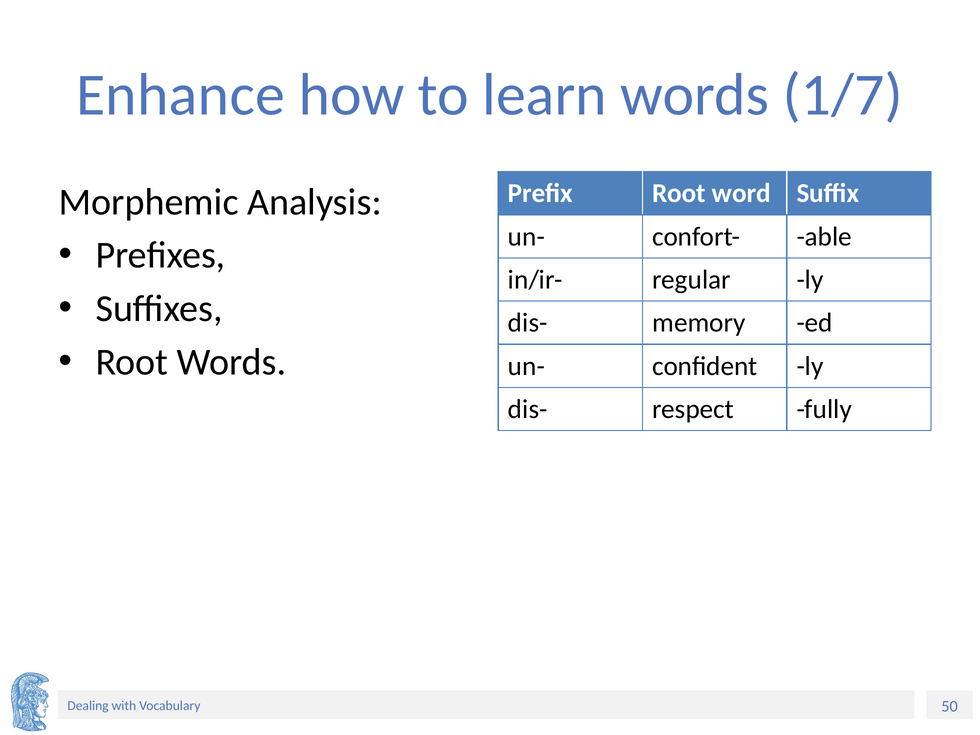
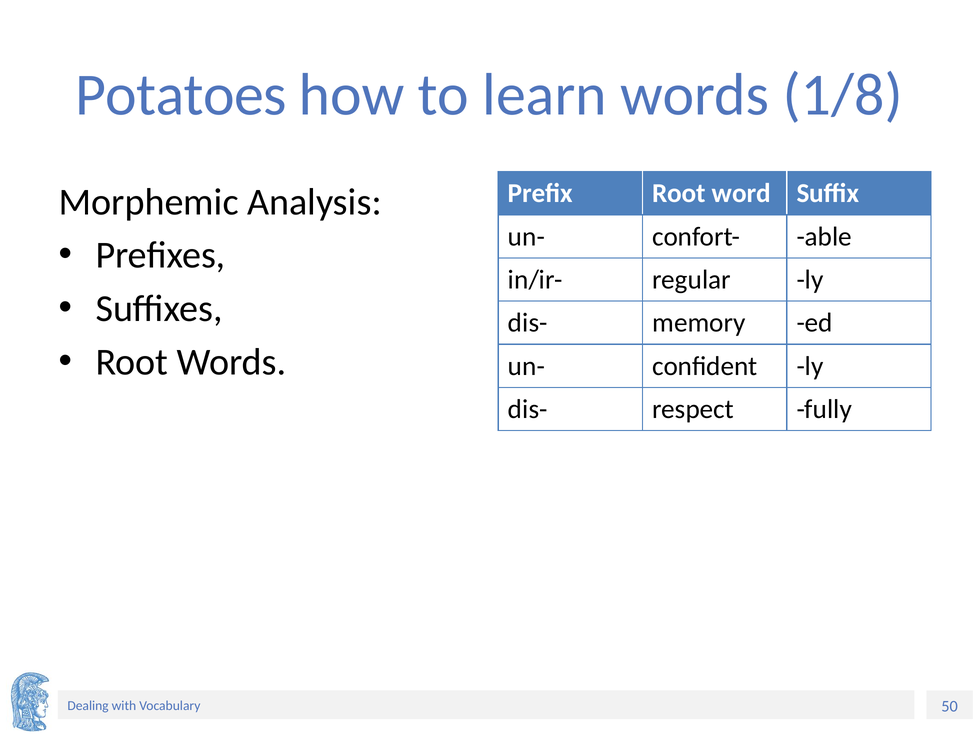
Enhance: Enhance -> Potatoes
1/7: 1/7 -> 1/8
